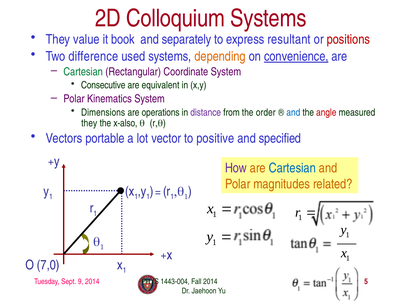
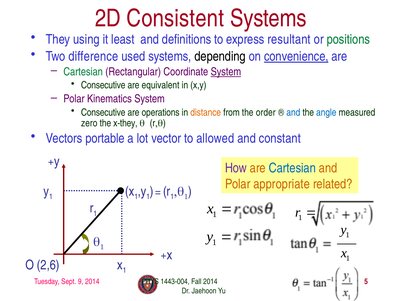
Colloquium: Colloquium -> Consistent
value: value -> using
book: book -> least
separately: separately -> definitions
positions colour: red -> green
depending colour: orange -> black
System at (226, 72) underline: none -> present
Dimensions at (103, 113): Dimensions -> Consecutive
distance colour: purple -> orange
angle colour: red -> blue
they at (89, 123): they -> zero
x-also: x-also -> x-they
positive: positive -> allowed
specified: specified -> constant
magnitudes: magnitudes -> appropriate
7,0: 7,0 -> 2,6
